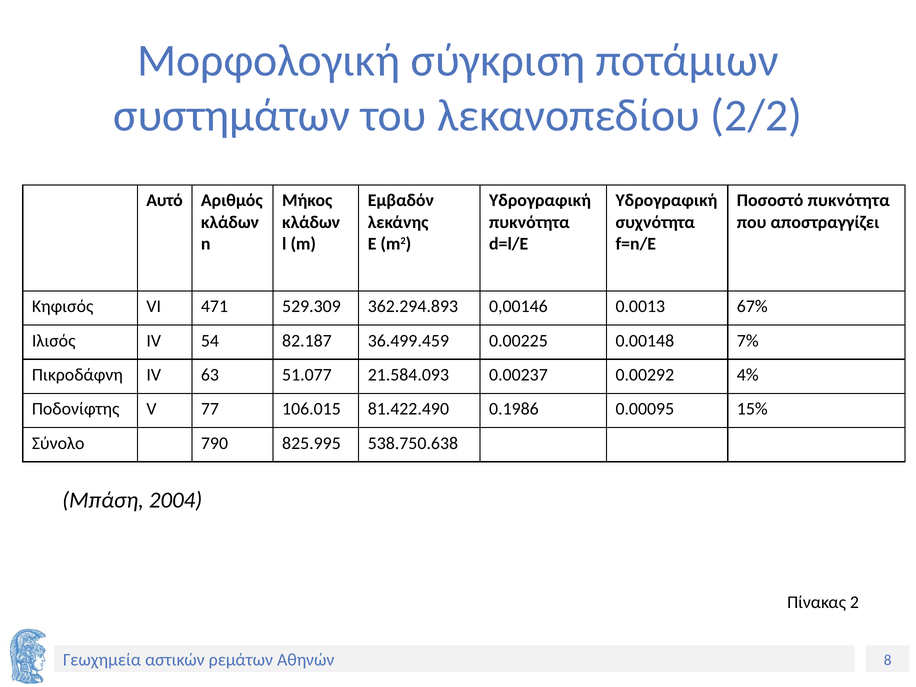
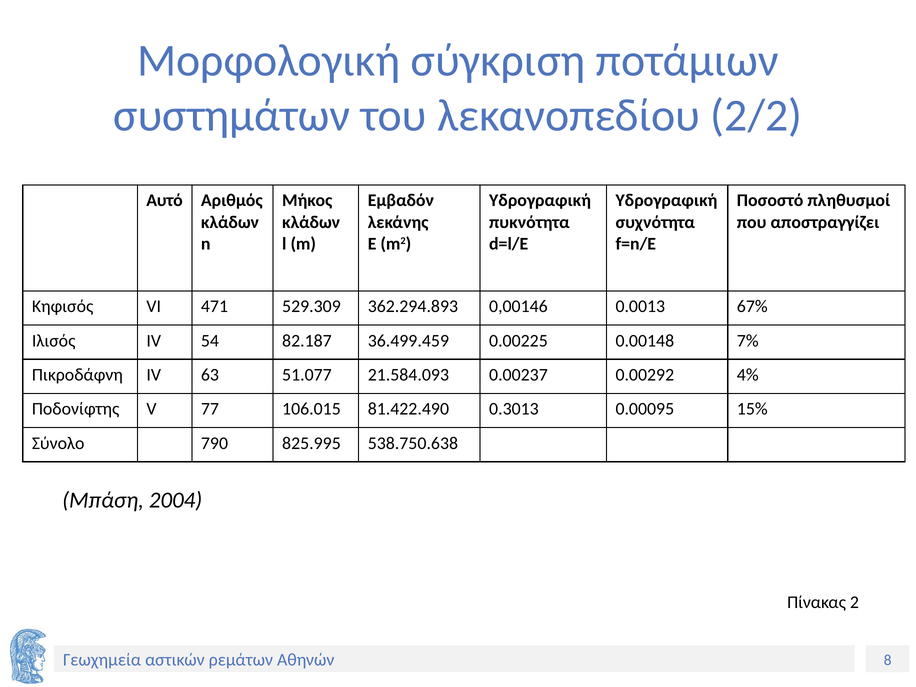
Ποσοστό πυκνότητα: πυκνότητα -> πληθυσμοί
0.1986: 0.1986 -> 0.3013
